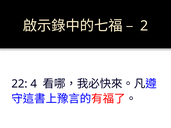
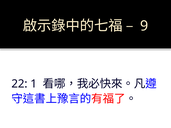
2: 2 -> 9
4: 4 -> 1
